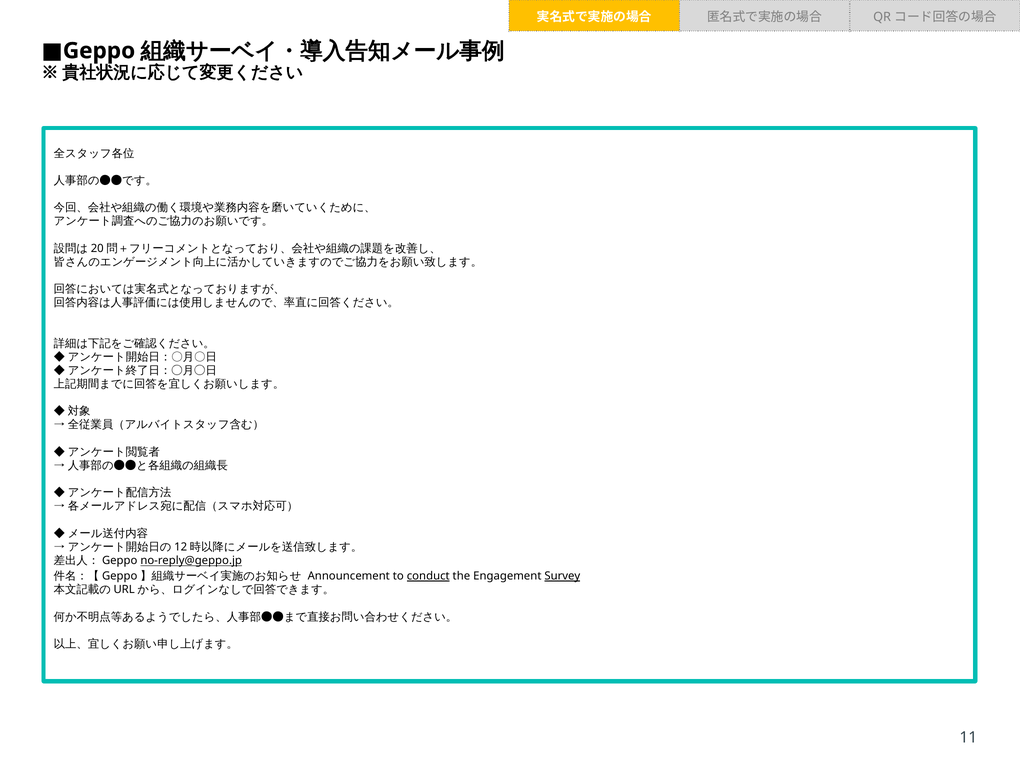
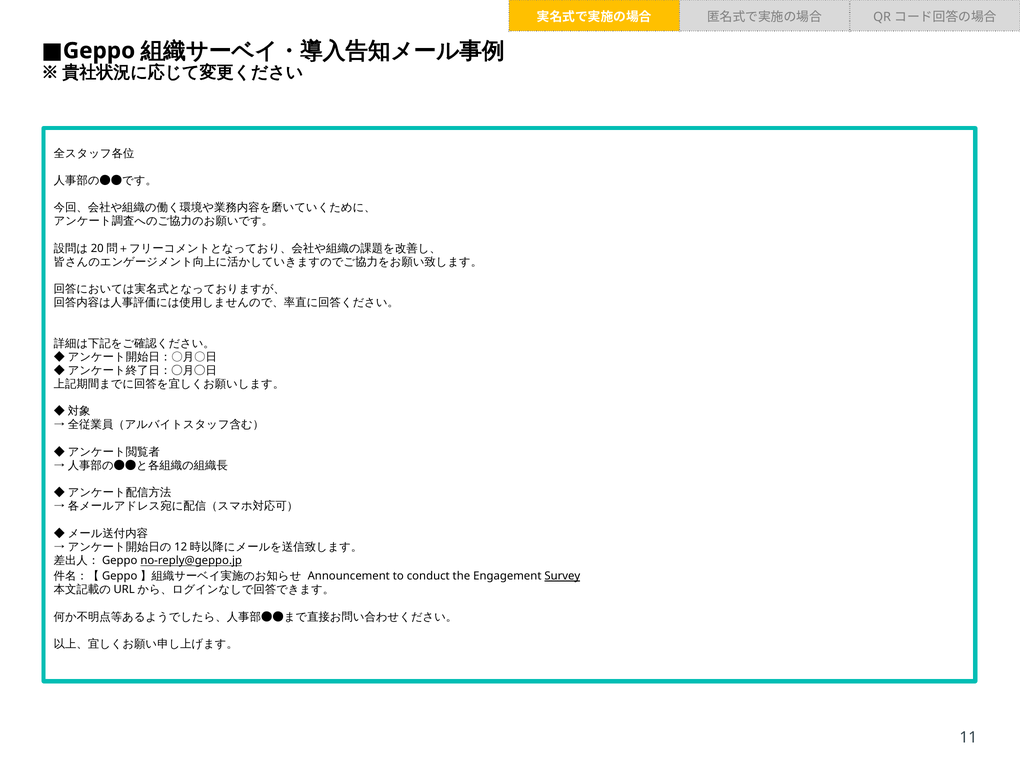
conduct underline: present -> none
